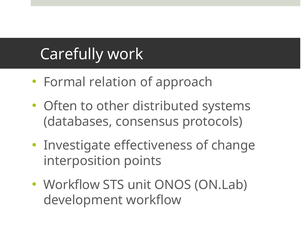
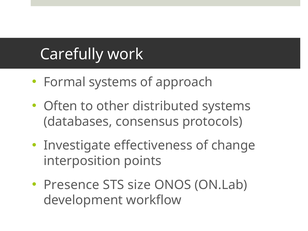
Formal relation: relation -> systems
Workflow at (72, 185): Workflow -> Presence
unit: unit -> size
